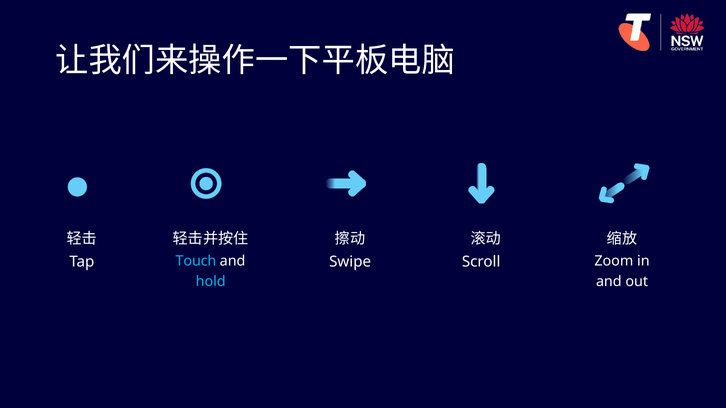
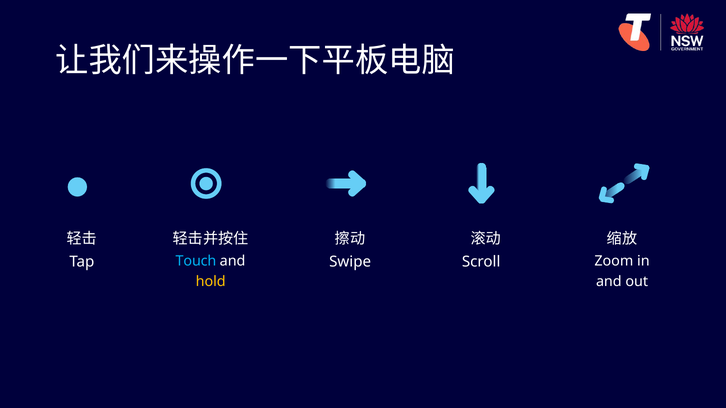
hold colour: light blue -> yellow
